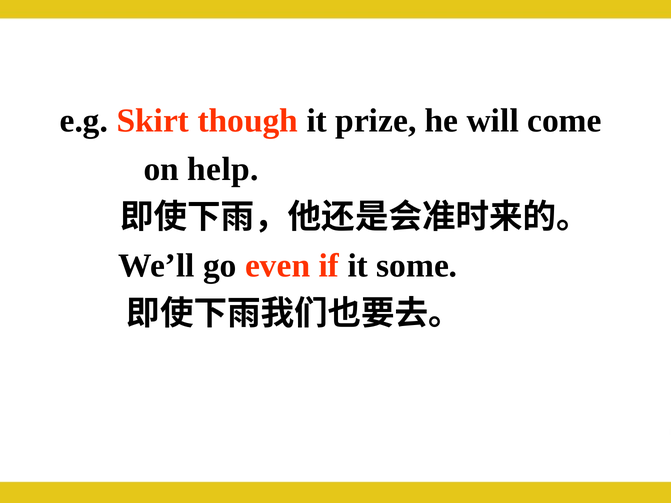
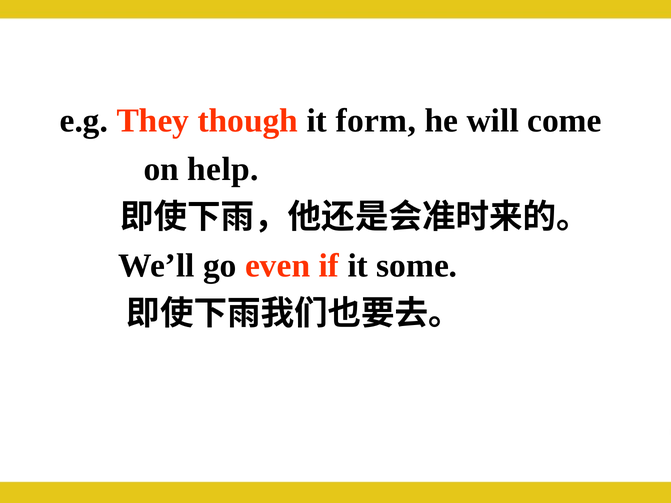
Skirt: Skirt -> They
prize: prize -> form
